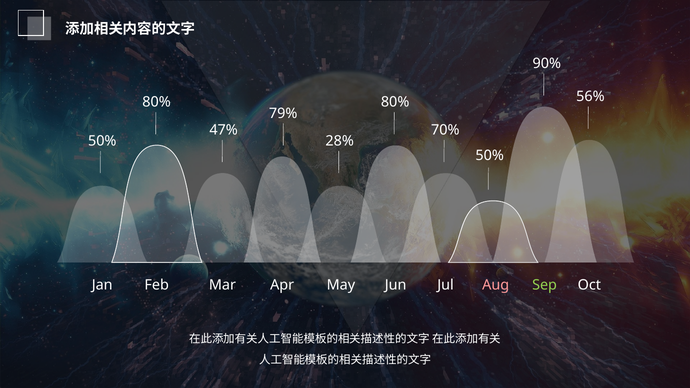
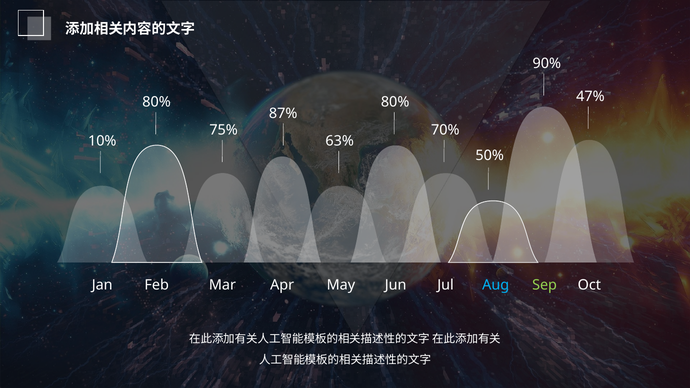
56%: 56% -> 47%
79%: 79% -> 87%
47%: 47% -> 75%
50% at (102, 141): 50% -> 10%
28%: 28% -> 63%
Aug colour: pink -> light blue
